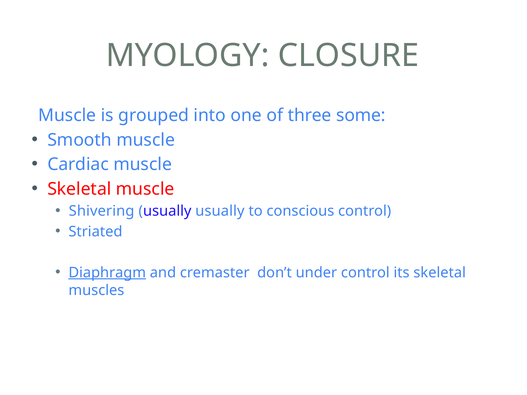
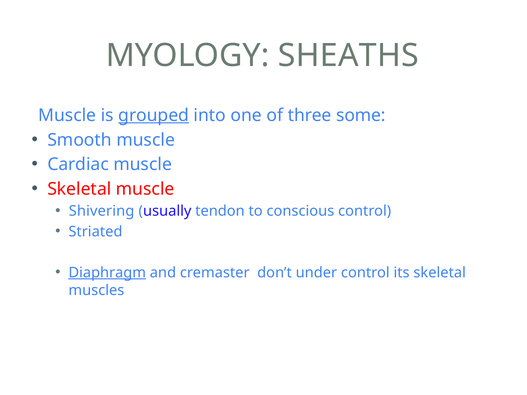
CLOSURE: CLOSURE -> SHEATHS
grouped underline: none -> present
usually usually: usually -> tendon
